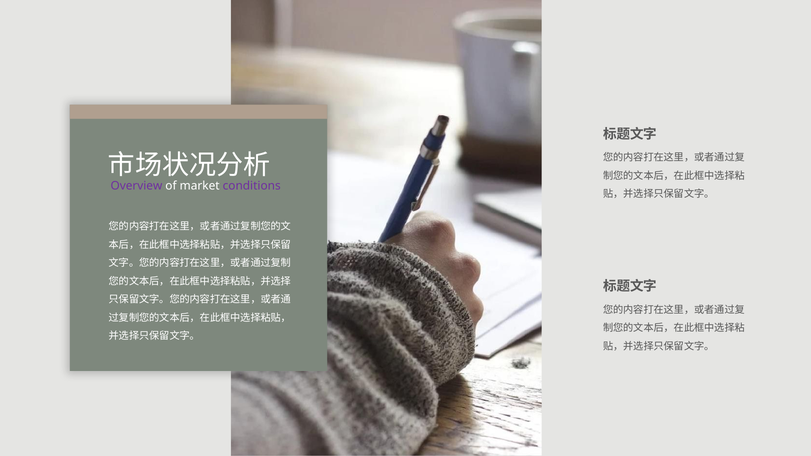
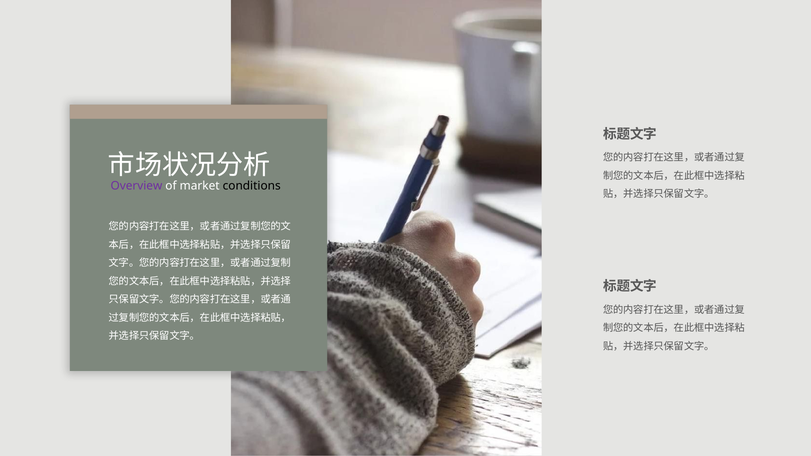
conditions colour: purple -> black
